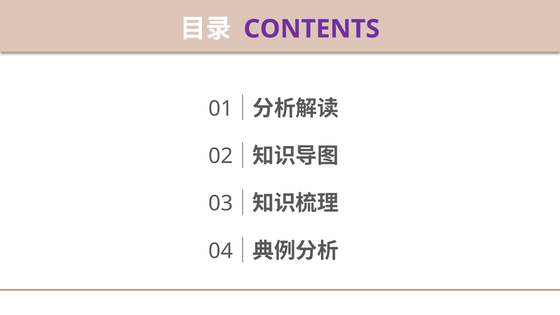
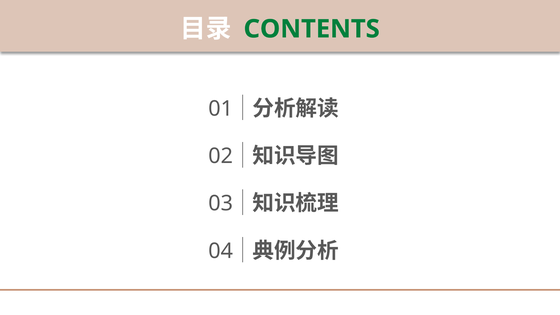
CONTENTS colour: purple -> green
